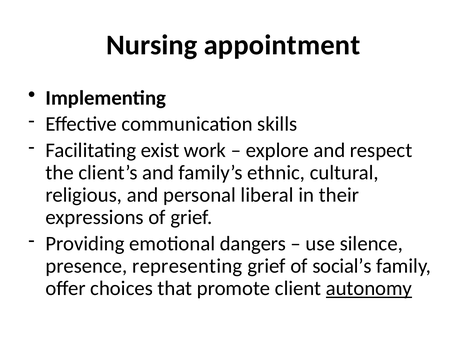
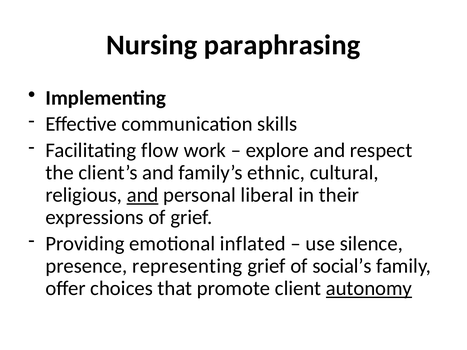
appointment: appointment -> paraphrasing
exist: exist -> flow
and at (143, 195) underline: none -> present
dangers: dangers -> inflated
